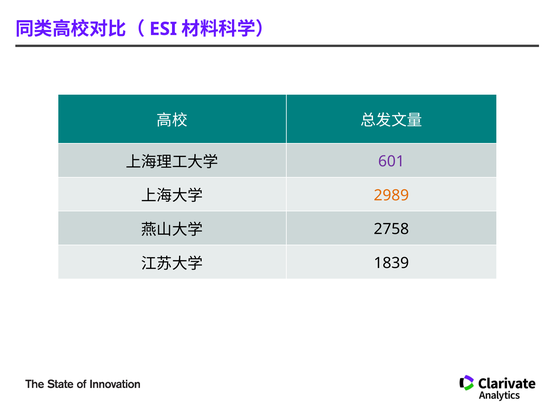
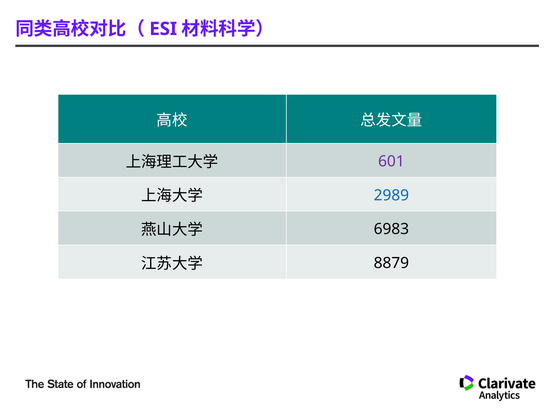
2989 colour: orange -> blue
2758: 2758 -> 6983
1839: 1839 -> 8879
